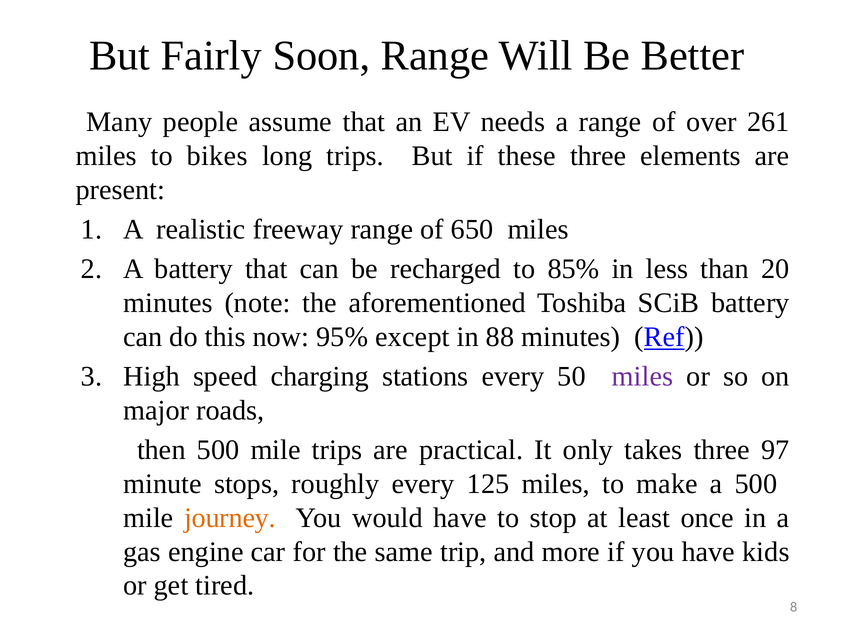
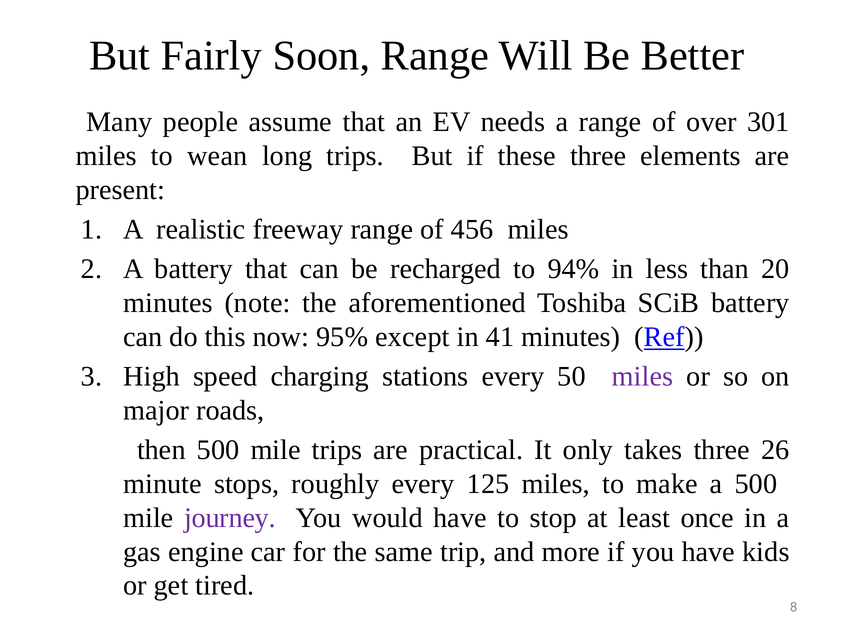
261: 261 -> 301
bikes: bikes -> wean
650: 650 -> 456
85%: 85% -> 94%
88: 88 -> 41
97: 97 -> 26
journey colour: orange -> purple
